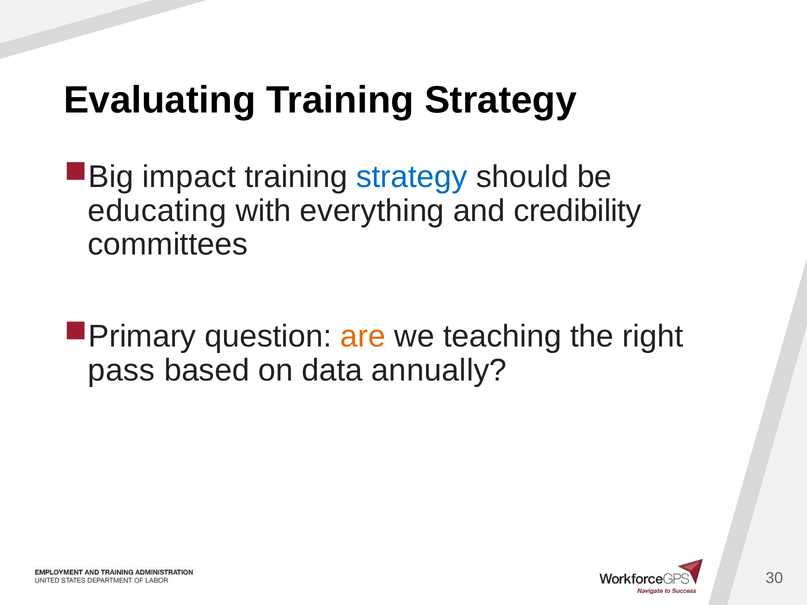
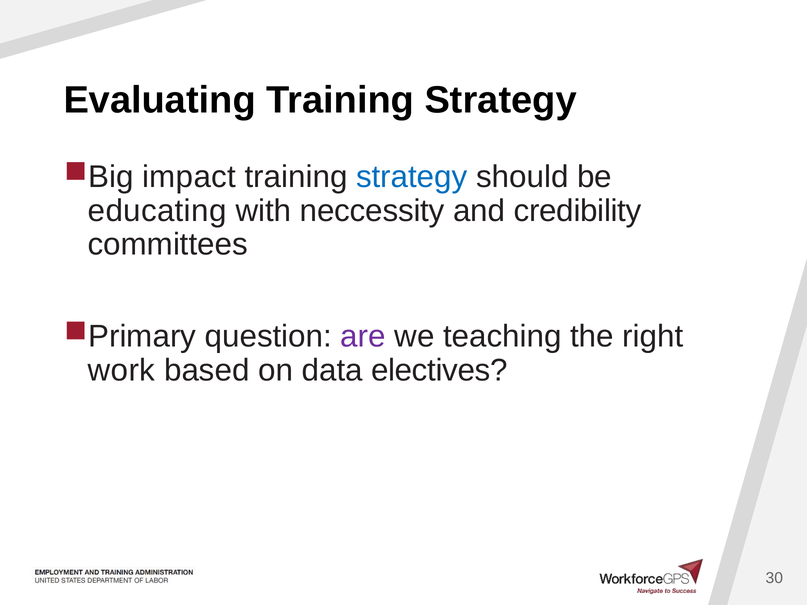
everything: everything -> neccessity
are colour: orange -> purple
pass: pass -> work
annually: annually -> electives
